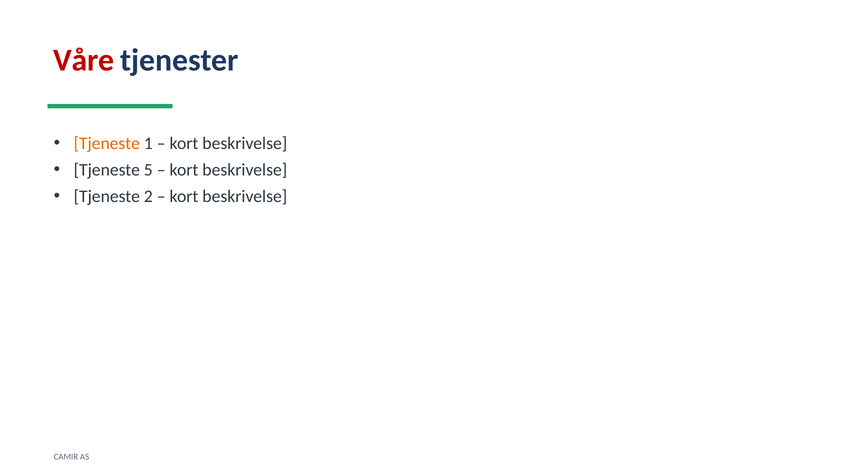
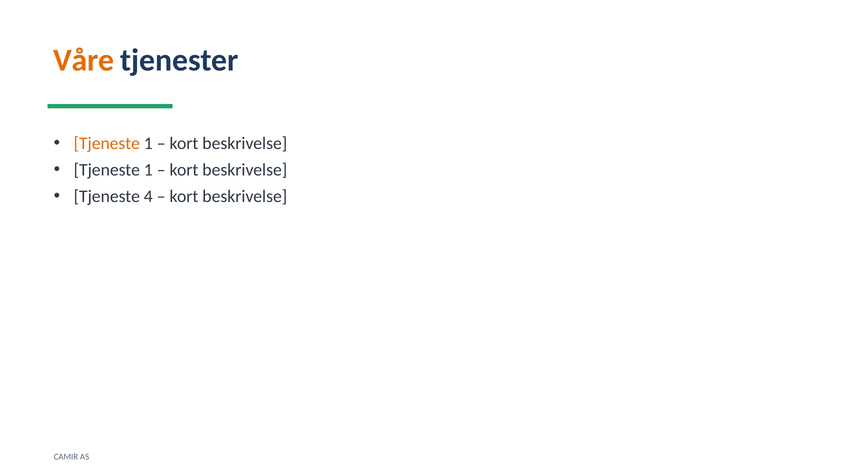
Våre colour: red -> orange
5 at (148, 170): 5 -> 1
2: 2 -> 4
